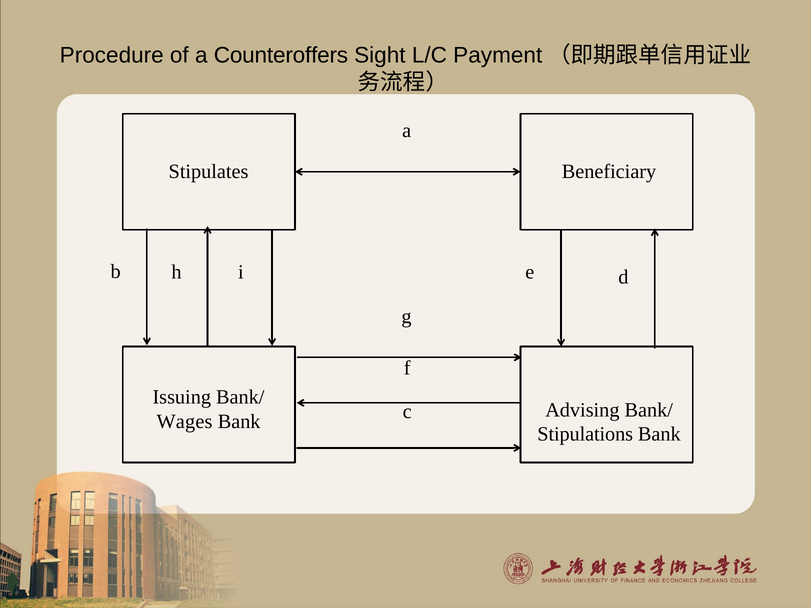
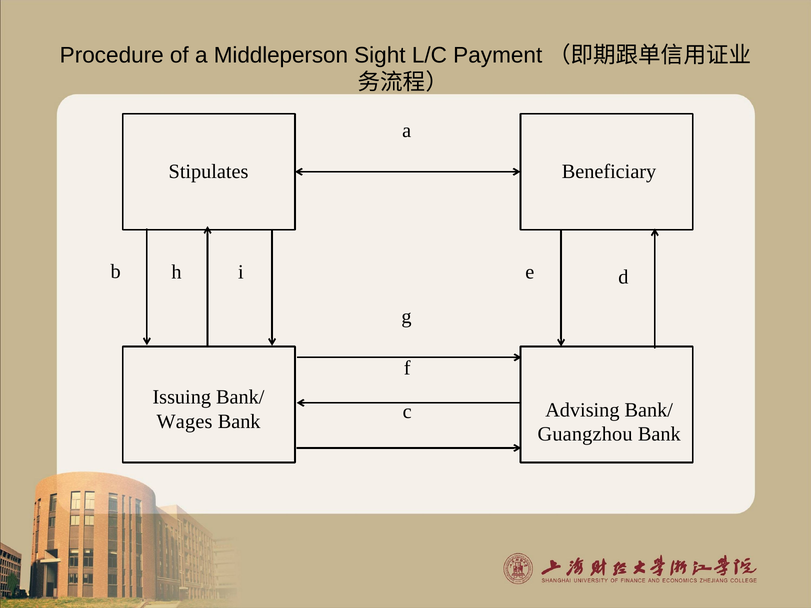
Counteroffers: Counteroffers -> Middleperson
Stipulations: Stipulations -> Guangzhou
